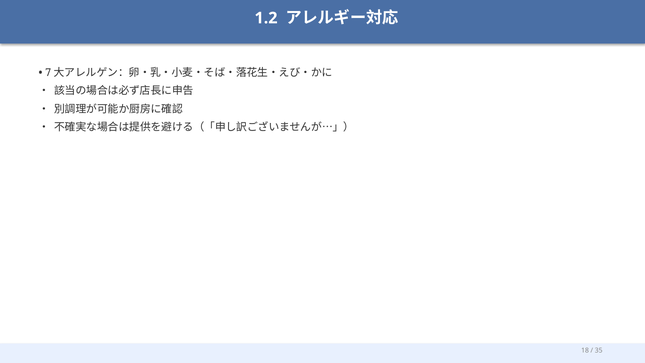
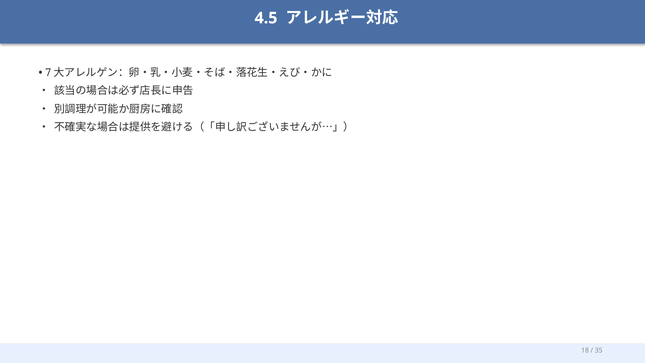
1.2: 1.2 -> 4.5
